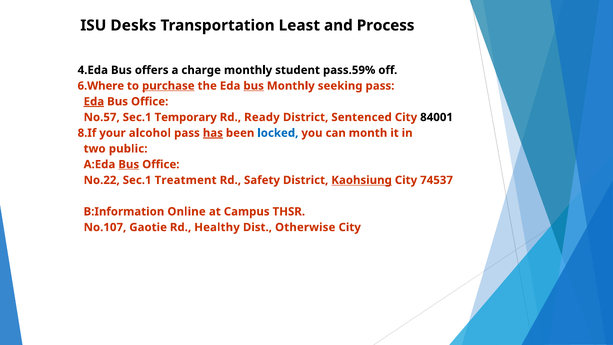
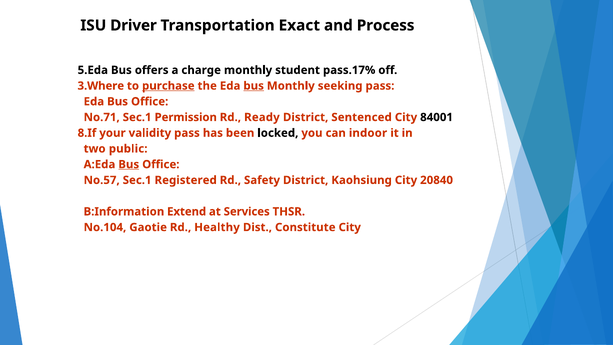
Desks: Desks -> Driver
Least: Least -> Exact
4.Eda: 4.Eda -> 5.Eda
pass.59%: pass.59% -> pass.17%
6.Where: 6.Where -> 3.Where
Eda at (94, 102) underline: present -> none
No.57: No.57 -> No.71
Temporary: Temporary -> Permission
alcohol: alcohol -> validity
has underline: present -> none
locked colour: blue -> black
month: month -> indoor
No.22: No.22 -> No.57
Treatment: Treatment -> Registered
Kaohsiung underline: present -> none
74537: 74537 -> 20840
Online: Online -> Extend
Campus: Campus -> Services
No.107: No.107 -> No.104
Otherwise: Otherwise -> Constitute
